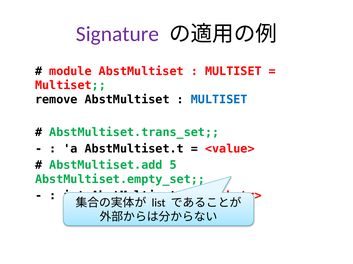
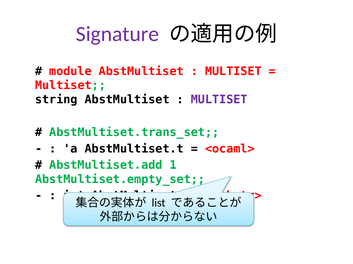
remove: remove -> string
MULTISET at (219, 100) colour: blue -> purple
<value>: <value> -> <ocaml>
5: 5 -> 1
